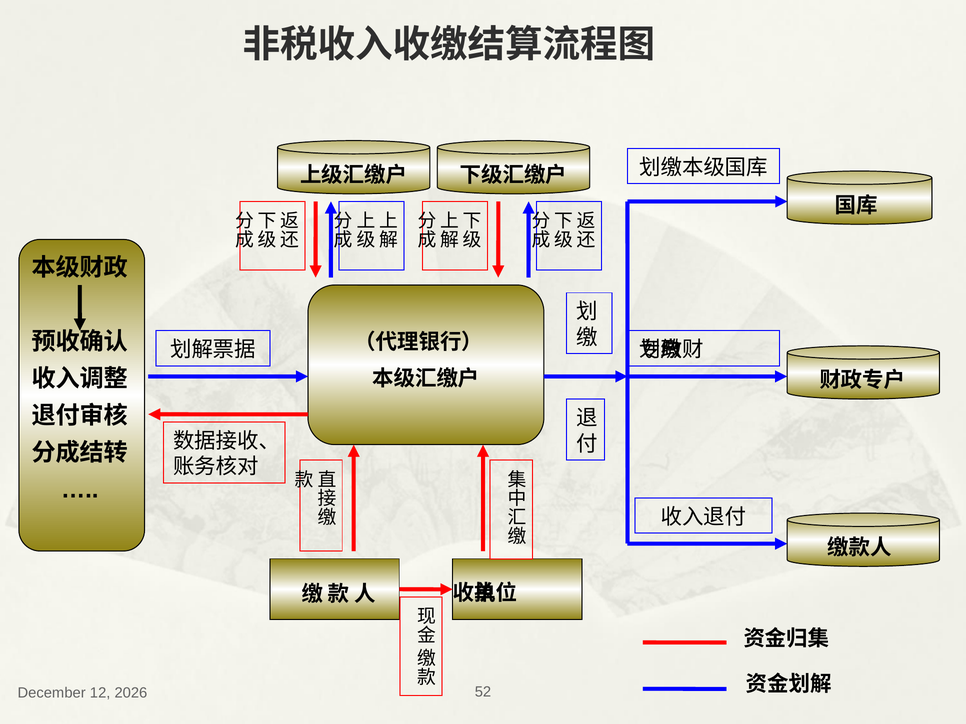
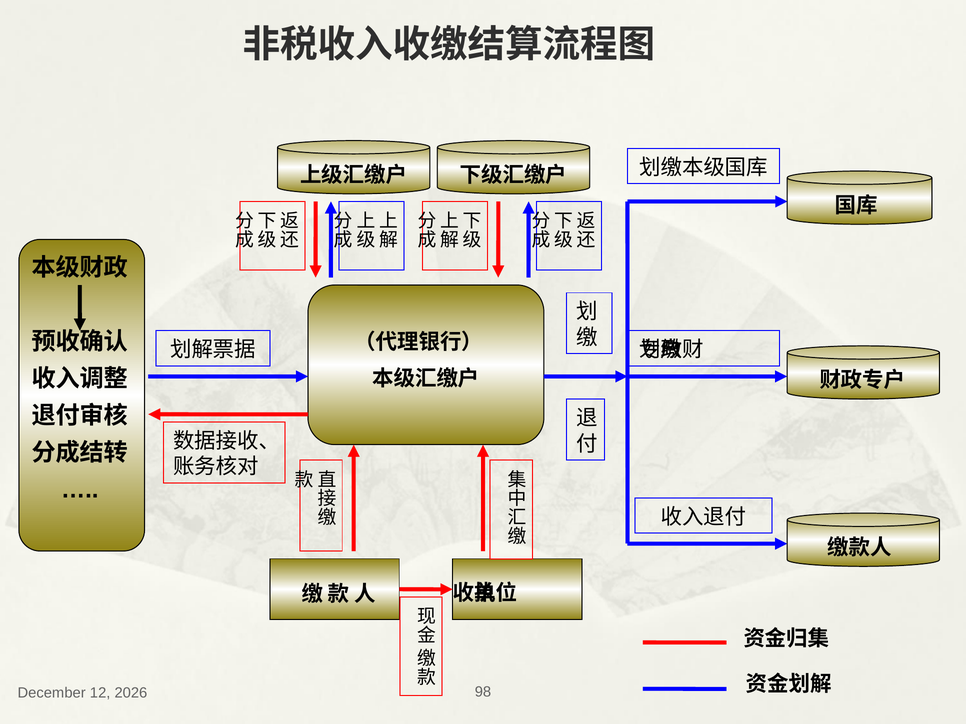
52: 52 -> 98
